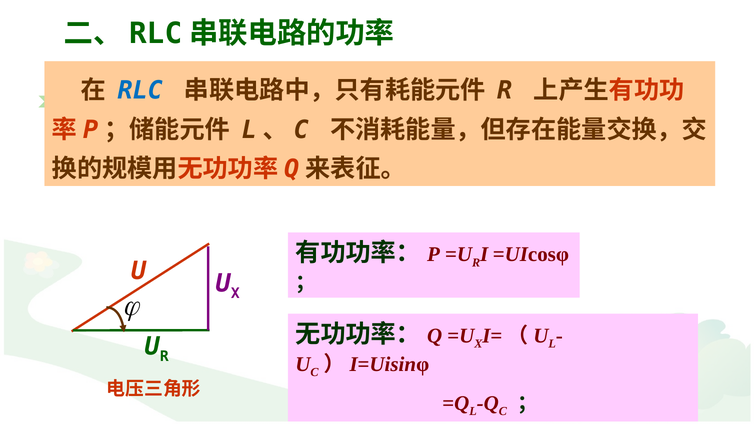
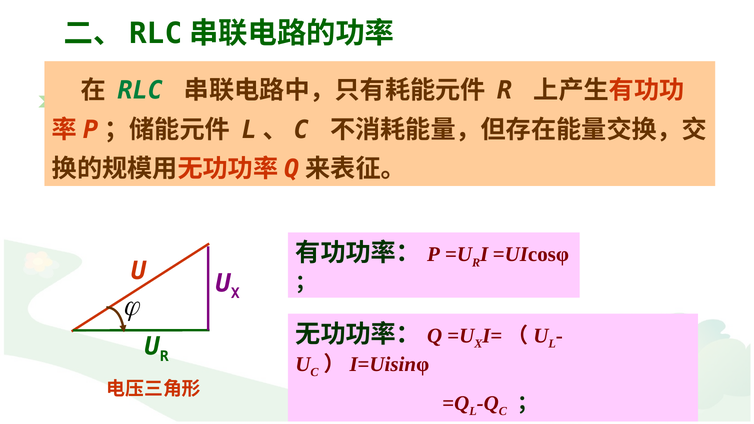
RLC colour: blue -> green
